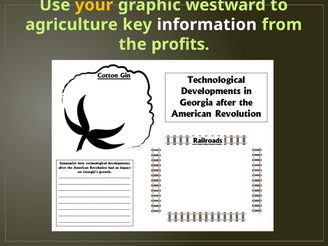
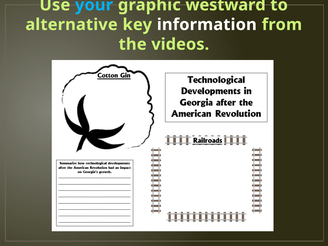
your colour: yellow -> light blue
agriculture: agriculture -> alternative
profits: profits -> videos
